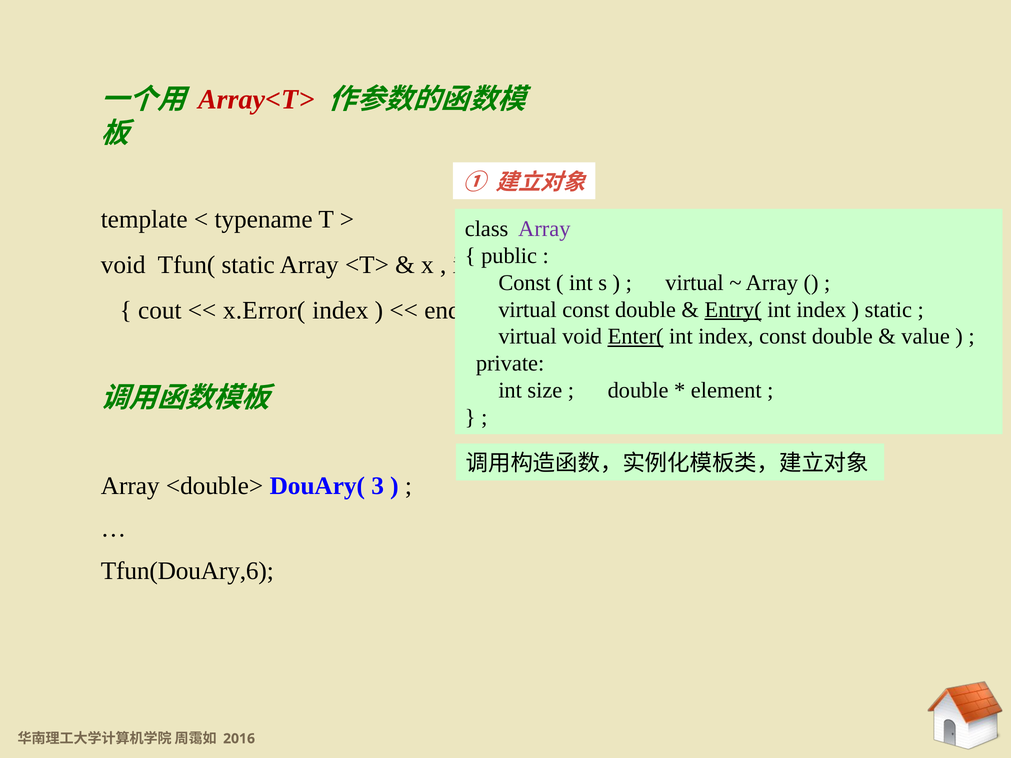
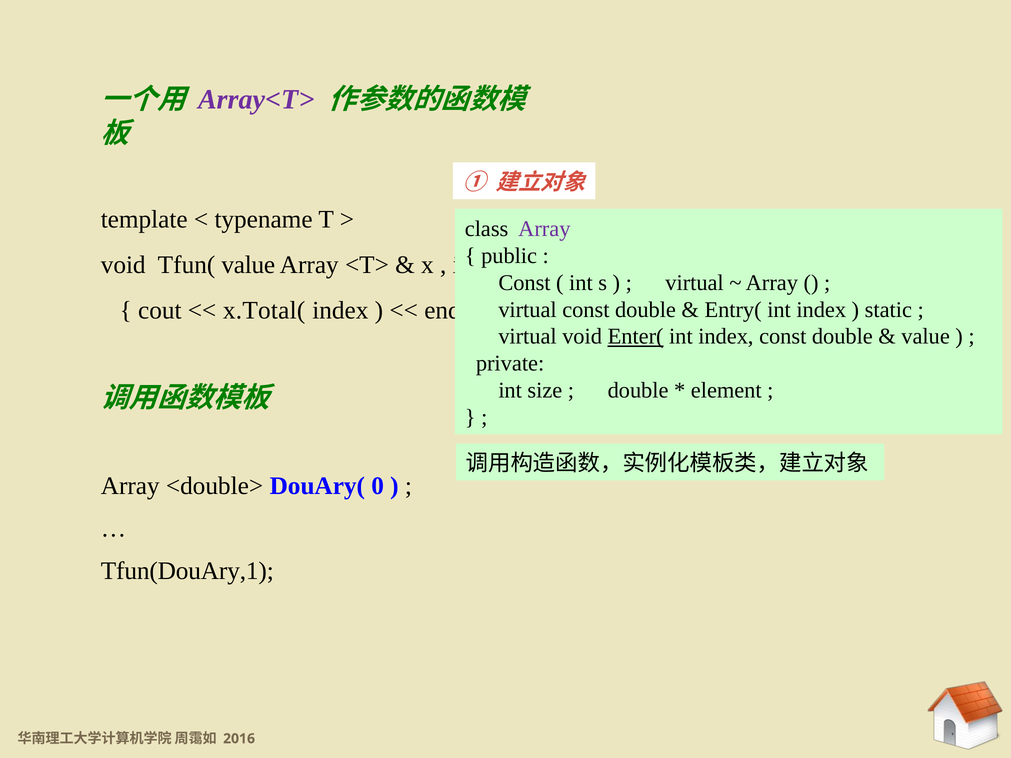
Array<T> colour: red -> purple
Tfun( static: static -> value
x.Error(: x.Error( -> x.Total(
Entry( underline: present -> none
3: 3 -> 0
Tfun(DouAry,6: Tfun(DouAry,6 -> Tfun(DouAry,1
